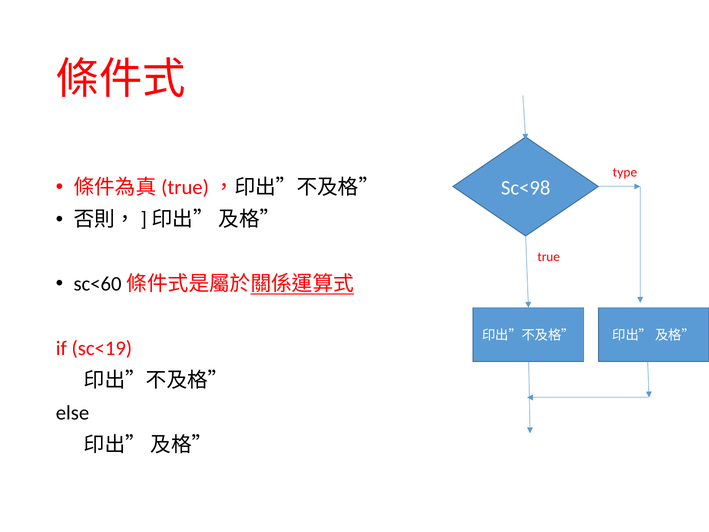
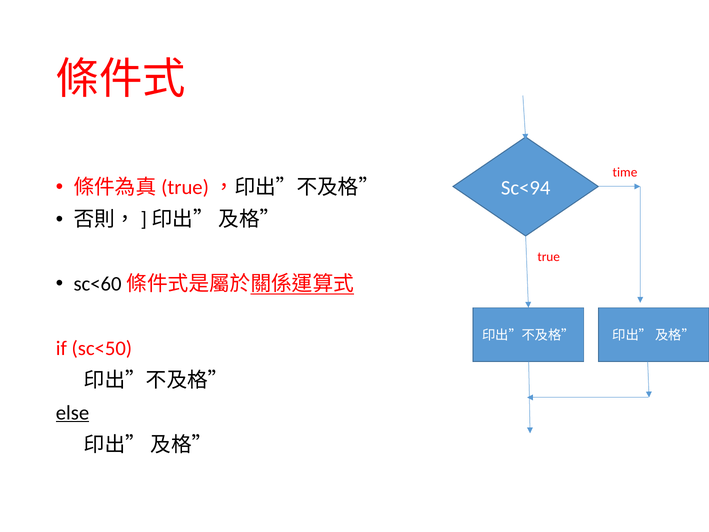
type: type -> time
Sc<98: Sc<98 -> Sc<94
sc<19: sc<19 -> sc<50
else underline: none -> present
